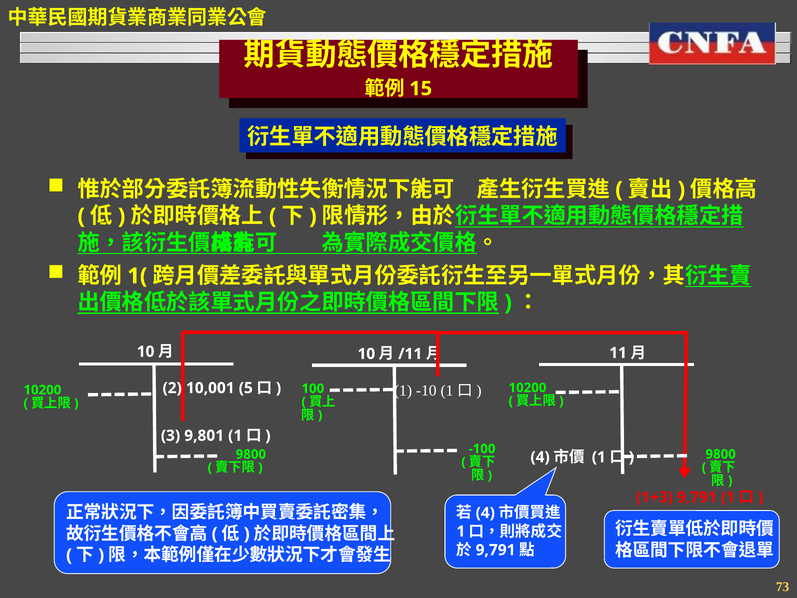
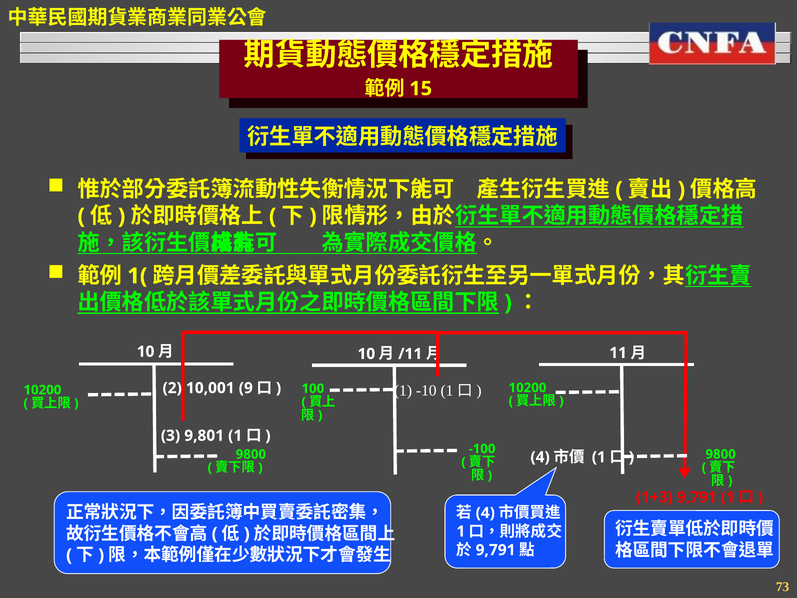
5: 5 -> 9
